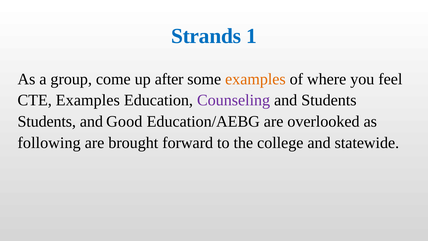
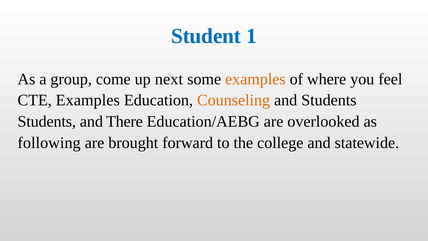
Strands: Strands -> Student
after: after -> next
Counseling colour: purple -> orange
Good: Good -> There
